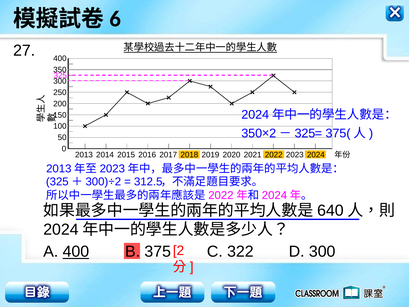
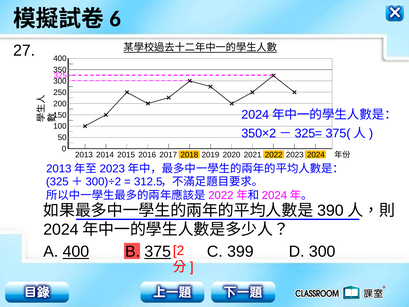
640: 640 -> 390
375 underline: none -> present
322: 322 -> 399
